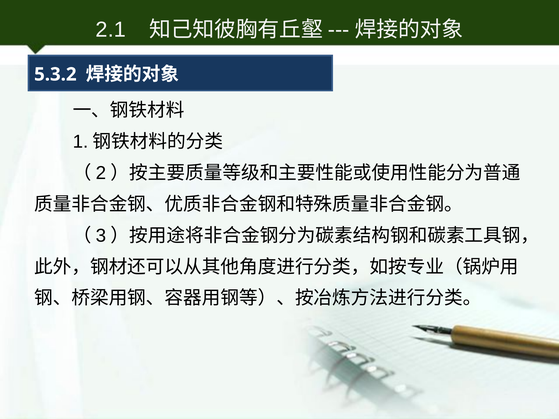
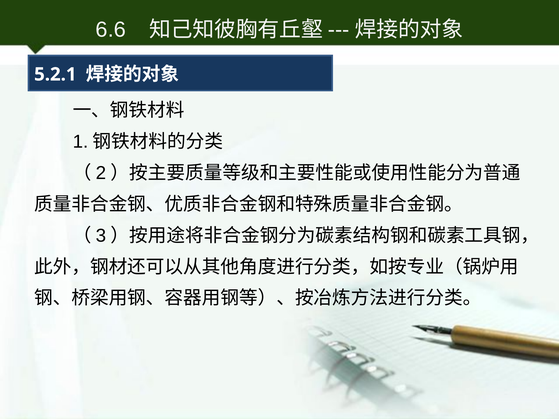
2.1: 2.1 -> 6.6
5.3.2: 5.3.2 -> 5.2.1
